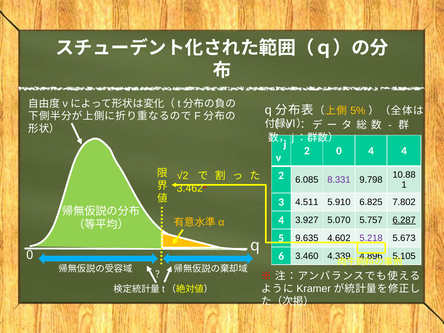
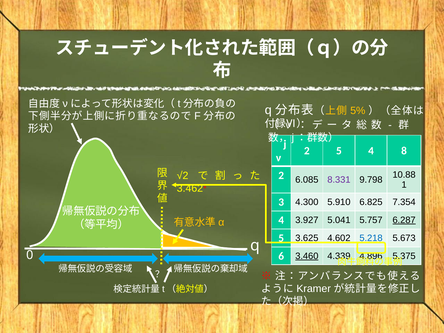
2 0: 0 -> 5
4 4: 4 -> 8
4.511: 4.511 -> 4.300
7.802: 7.802 -> 7.354
5.070: 5.070 -> 5.041
9.635: 9.635 -> 3.625
5.218 colour: purple -> blue
3.460 underline: none -> present
5.105: 5.105 -> 5.375
